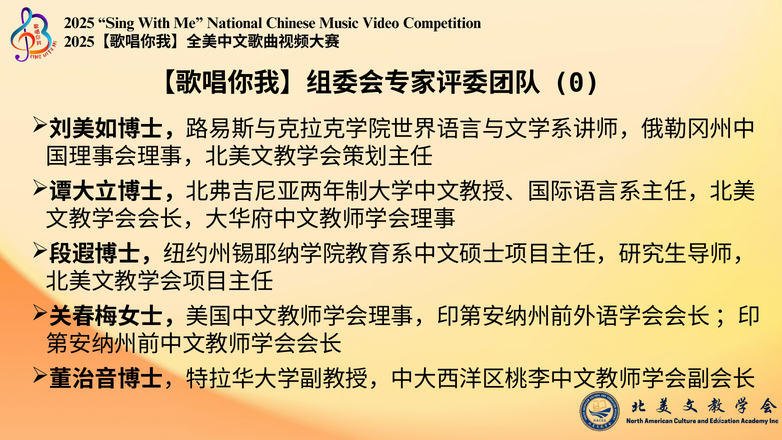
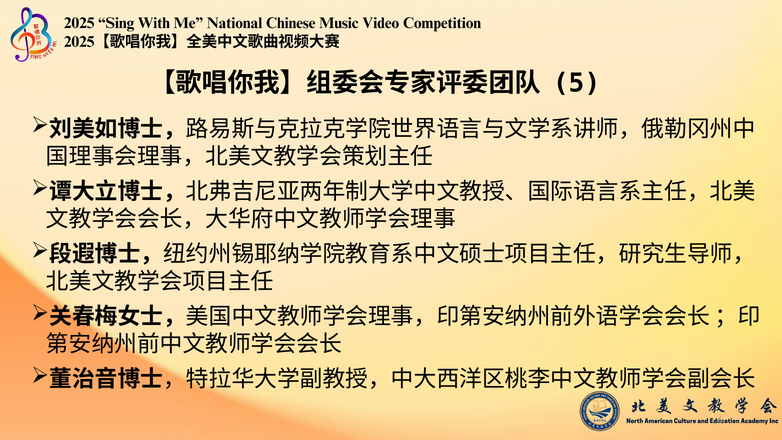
0: 0 -> 5
